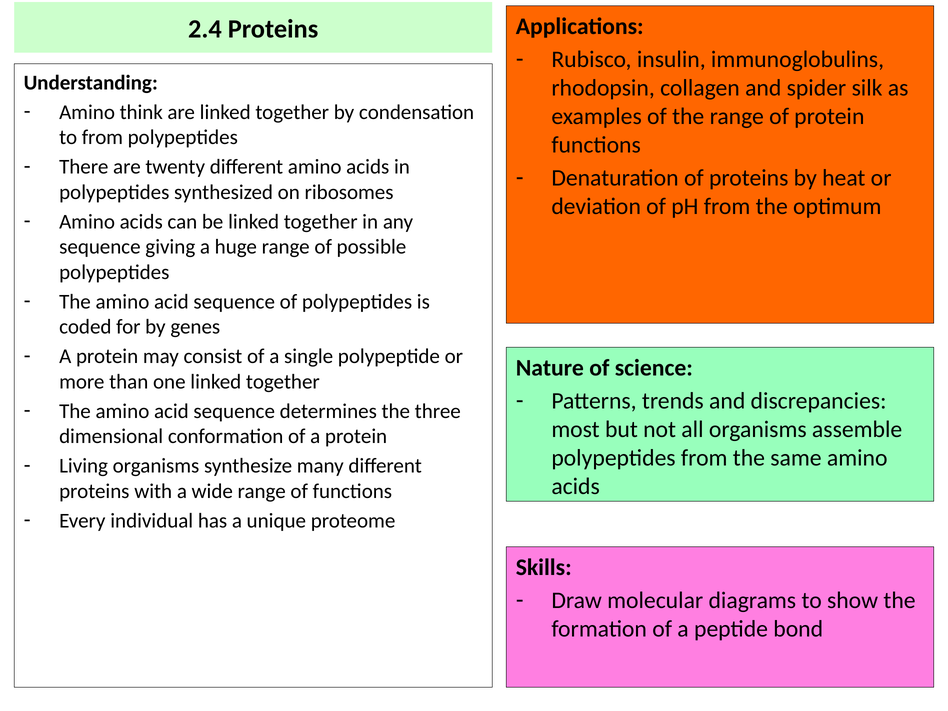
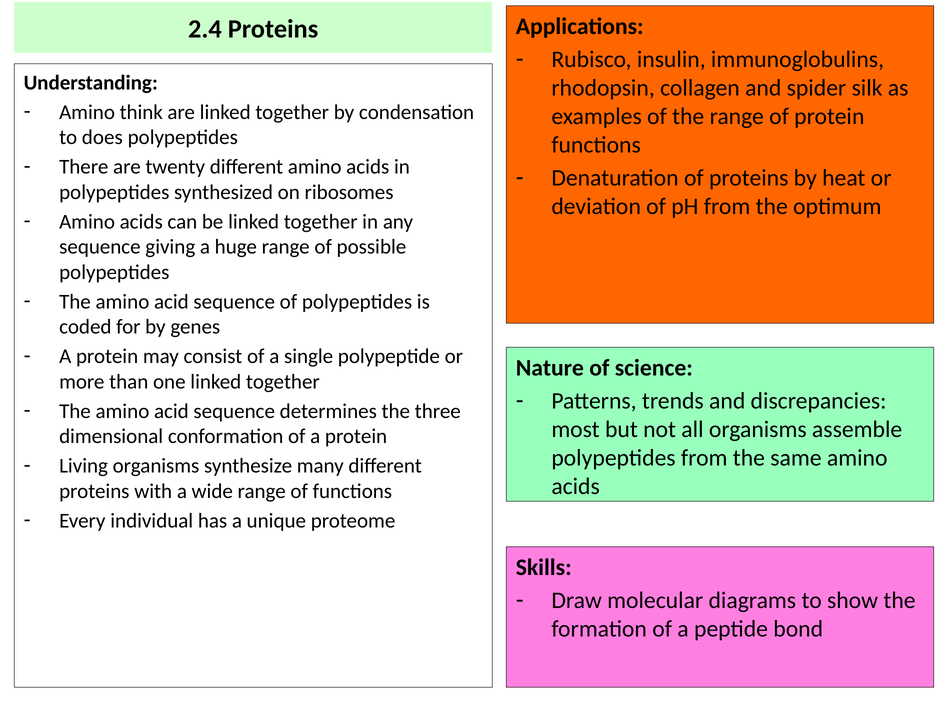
to from: from -> does
